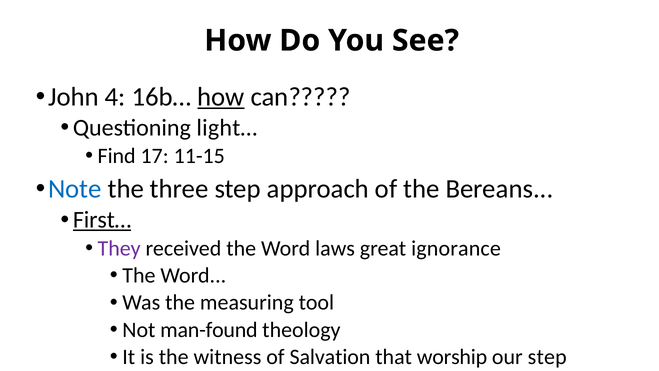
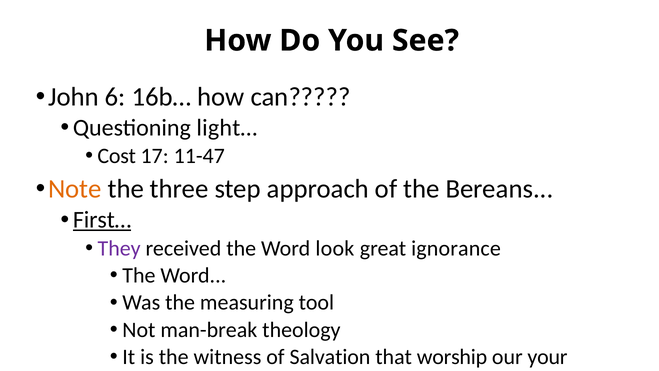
4: 4 -> 6
how at (221, 97) underline: present -> none
Find: Find -> Cost
11-15: 11-15 -> 11-47
Note colour: blue -> orange
laws: laws -> look
man-found: man-found -> man-break
our step: step -> your
